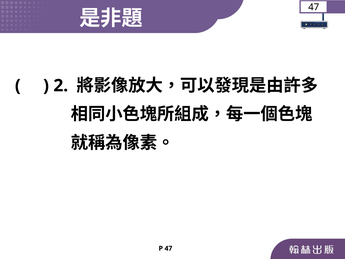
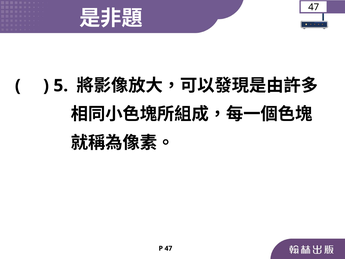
2: 2 -> 5
